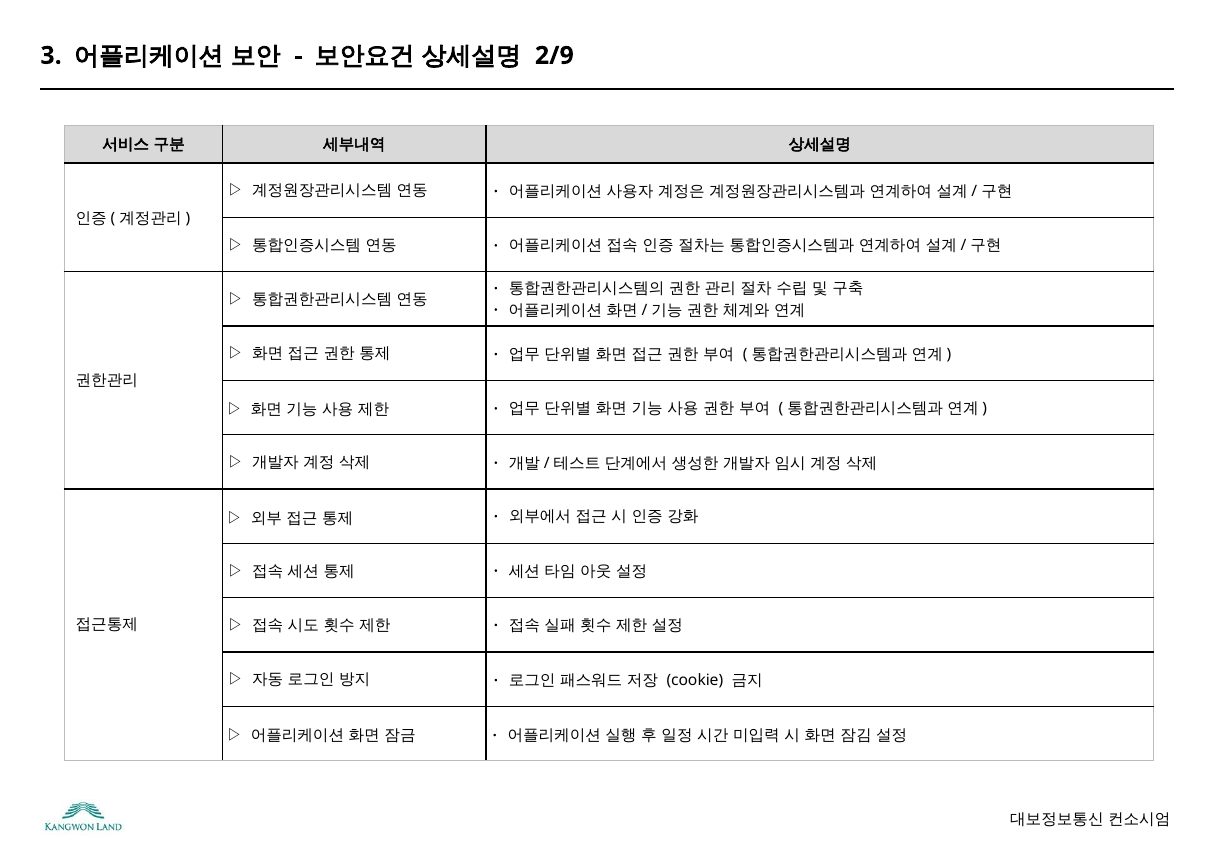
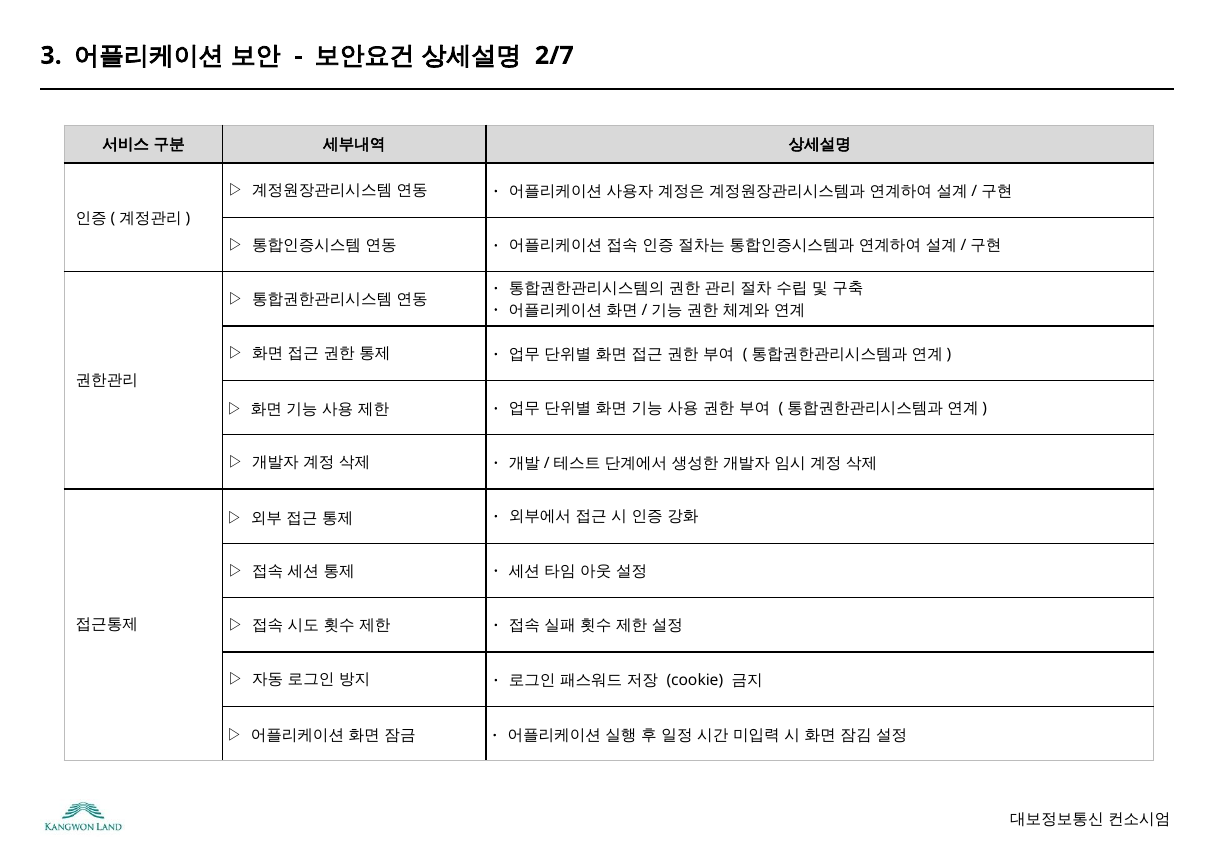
2/9: 2/9 -> 2/7
